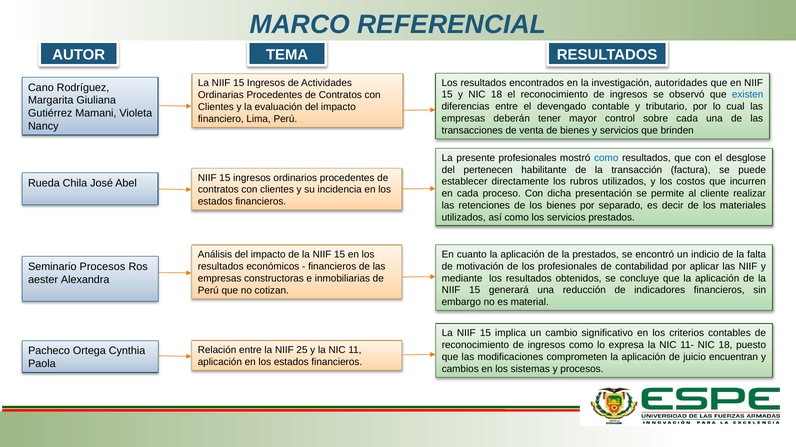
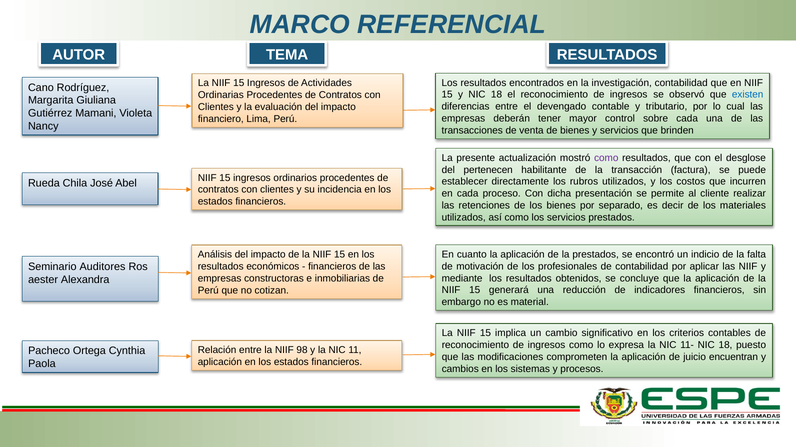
investigación autoridades: autoridades -> contabilidad
presente profesionales: profesionales -> actualización
como at (606, 158) colour: blue -> purple
Seminario Procesos: Procesos -> Auditores
25: 25 -> 98
